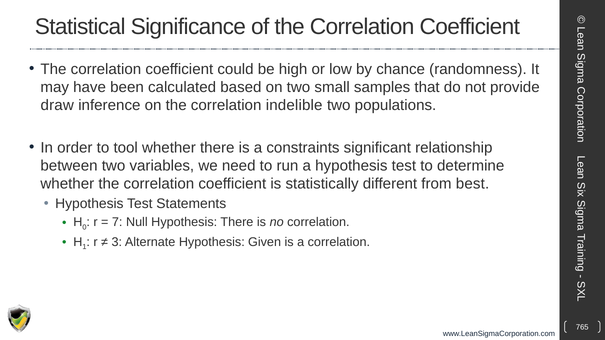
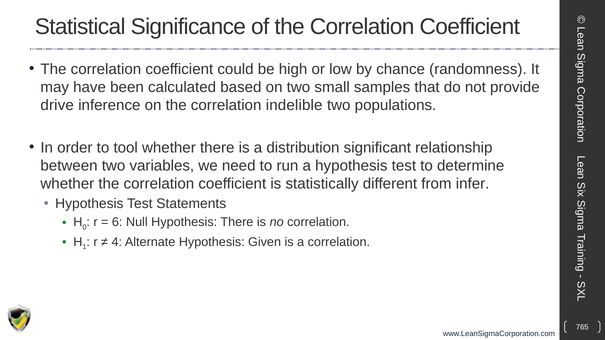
draw: draw -> drive
constraints: constraints -> distribution
best: best -> infer
7: 7 -> 6
3: 3 -> 4
